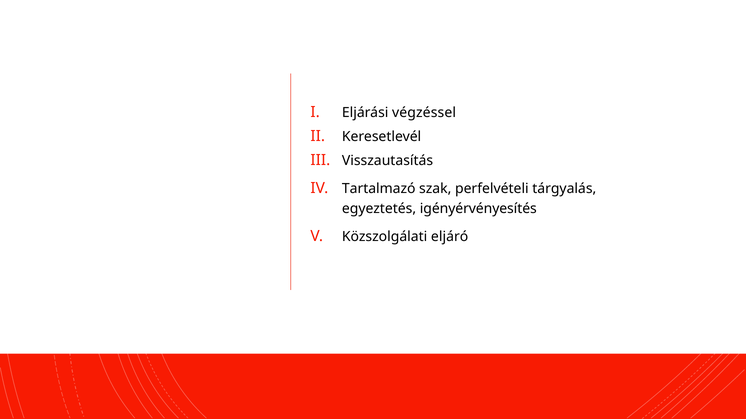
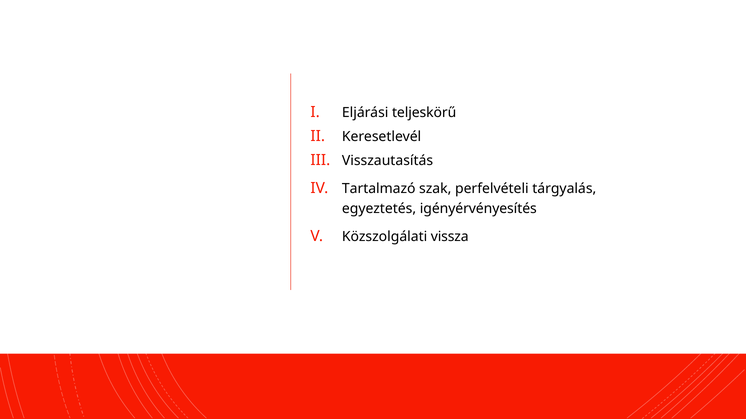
végzéssel: végzéssel -> teljeskörű
eljáró: eljáró -> vissza
